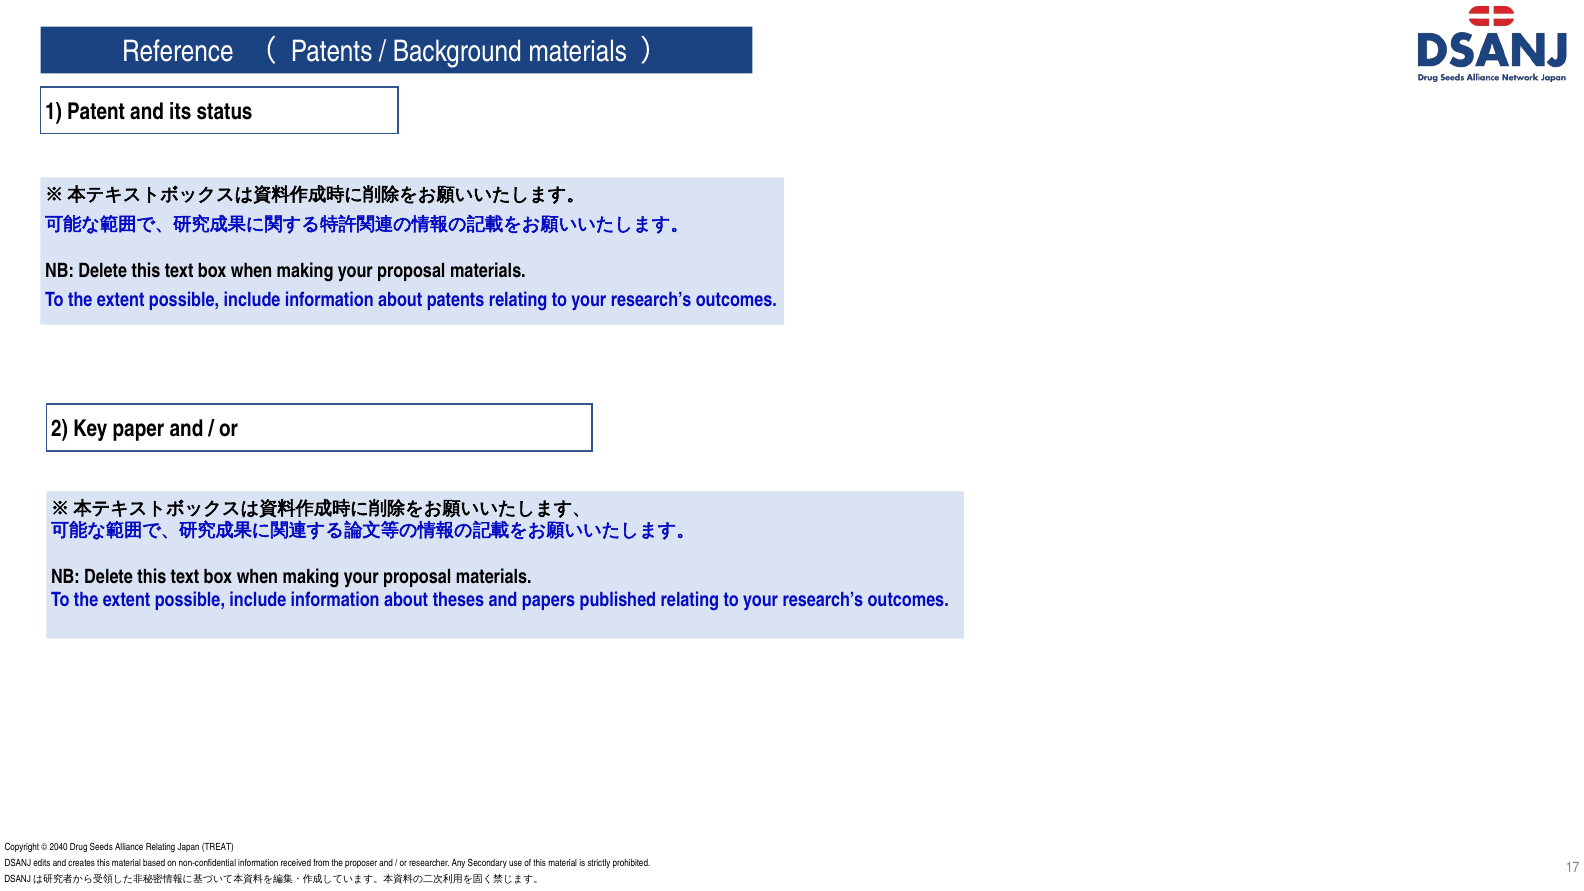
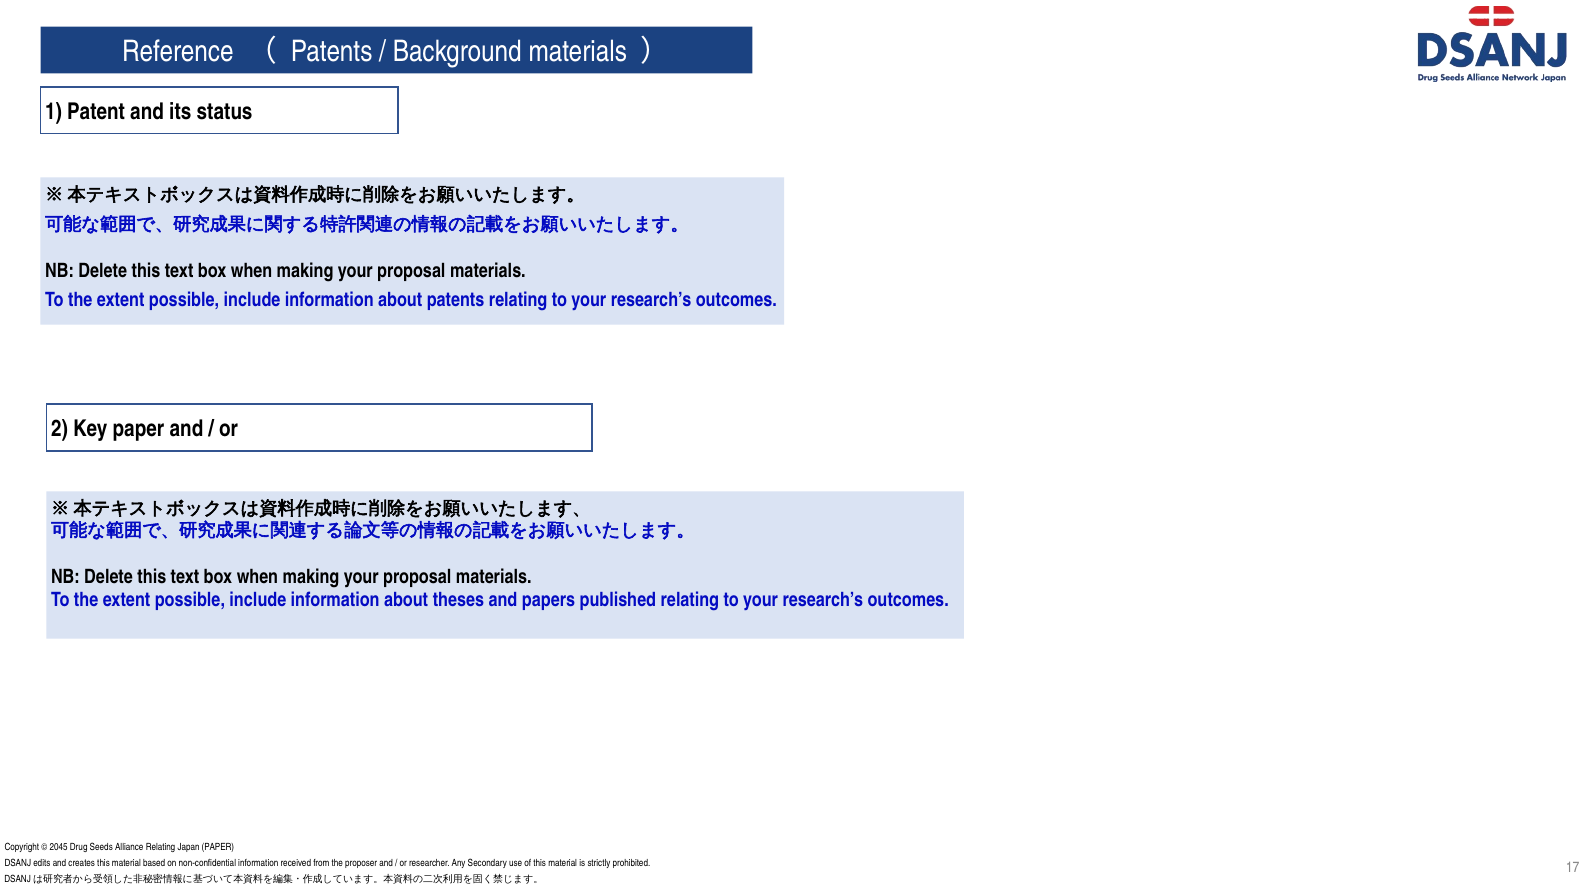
2040: 2040 -> 2045
Japan TREAT: TREAT -> PAPER
